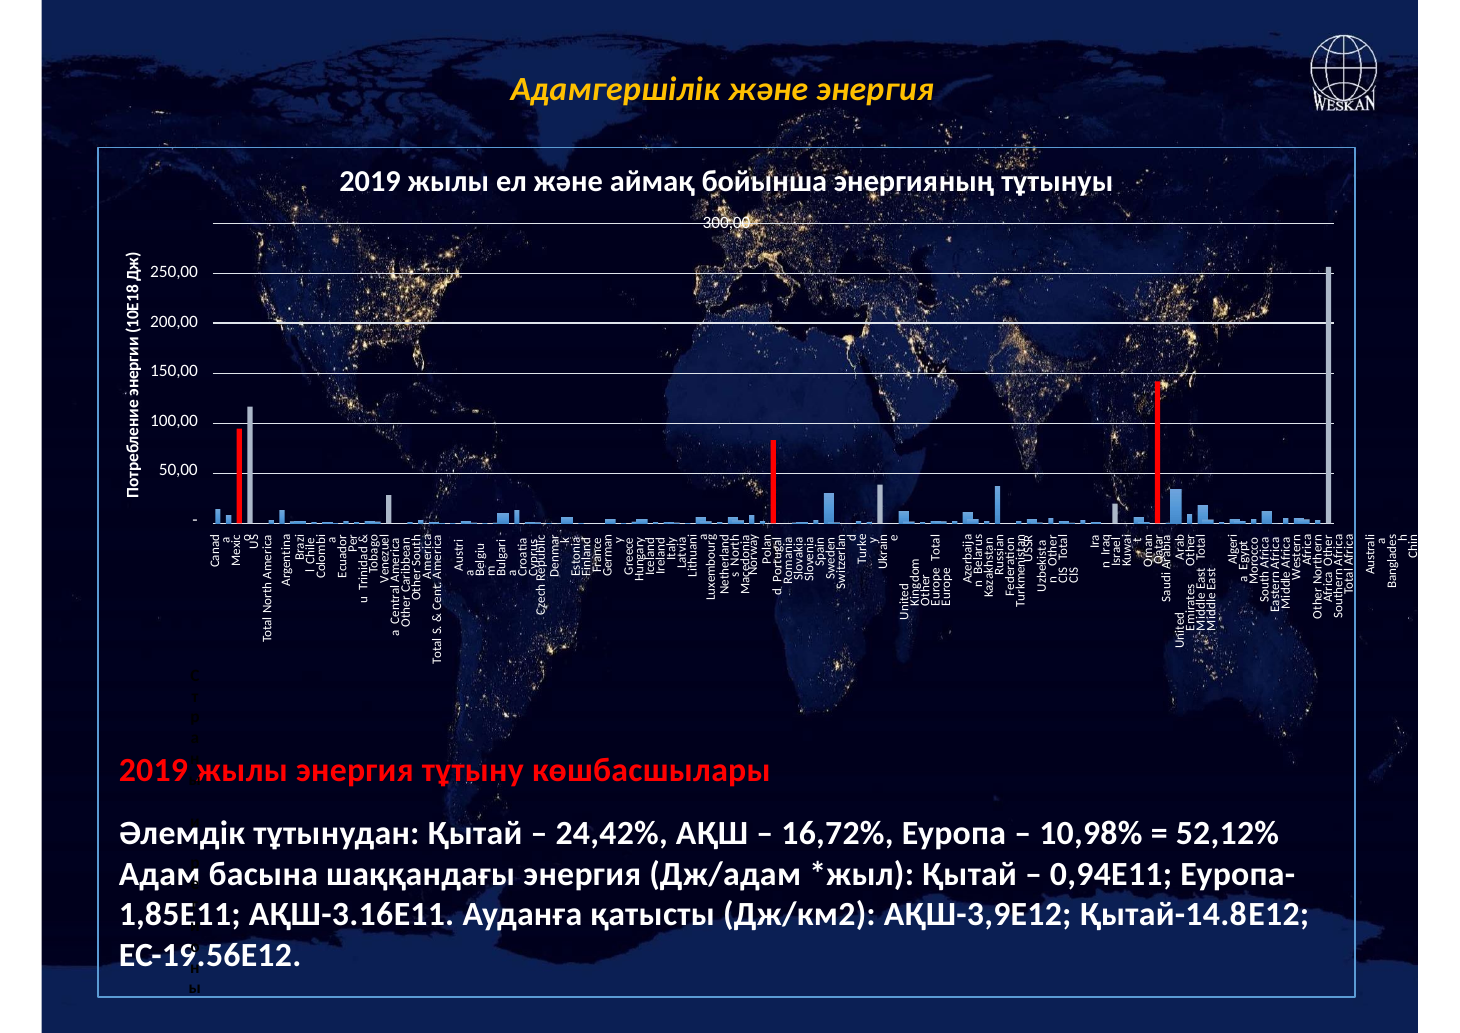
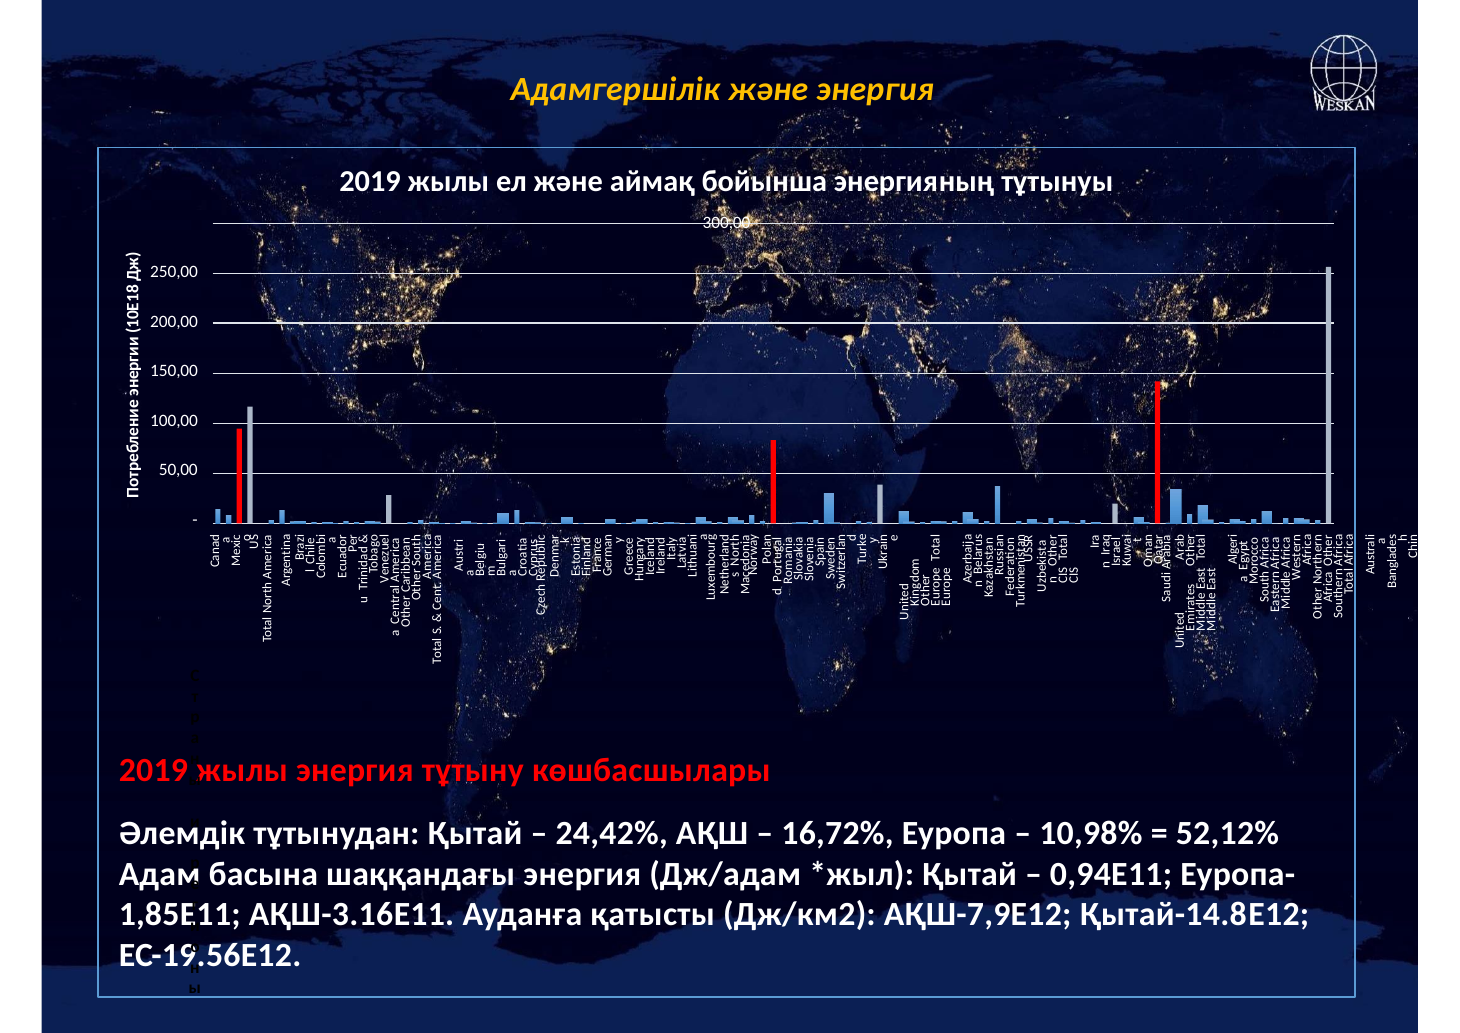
АҚШ-3,9Е12: АҚШ-3,9Е12 -> АҚШ-7,9Е12
